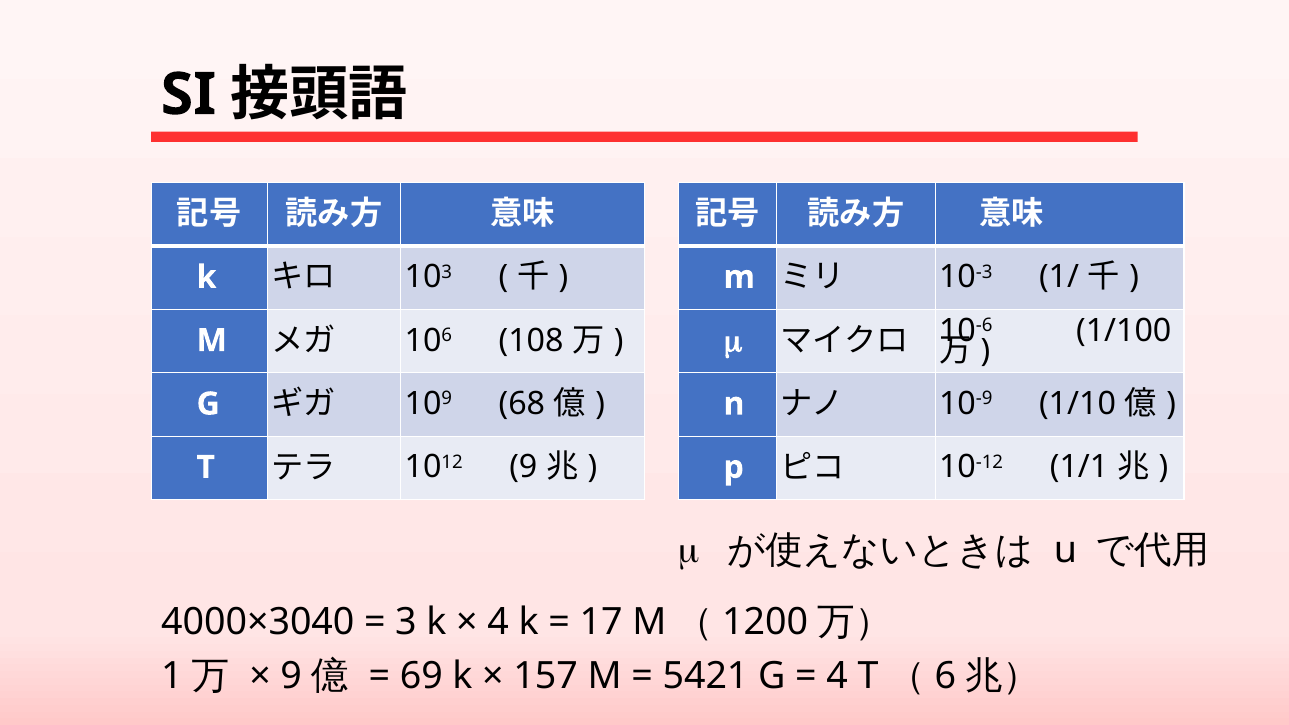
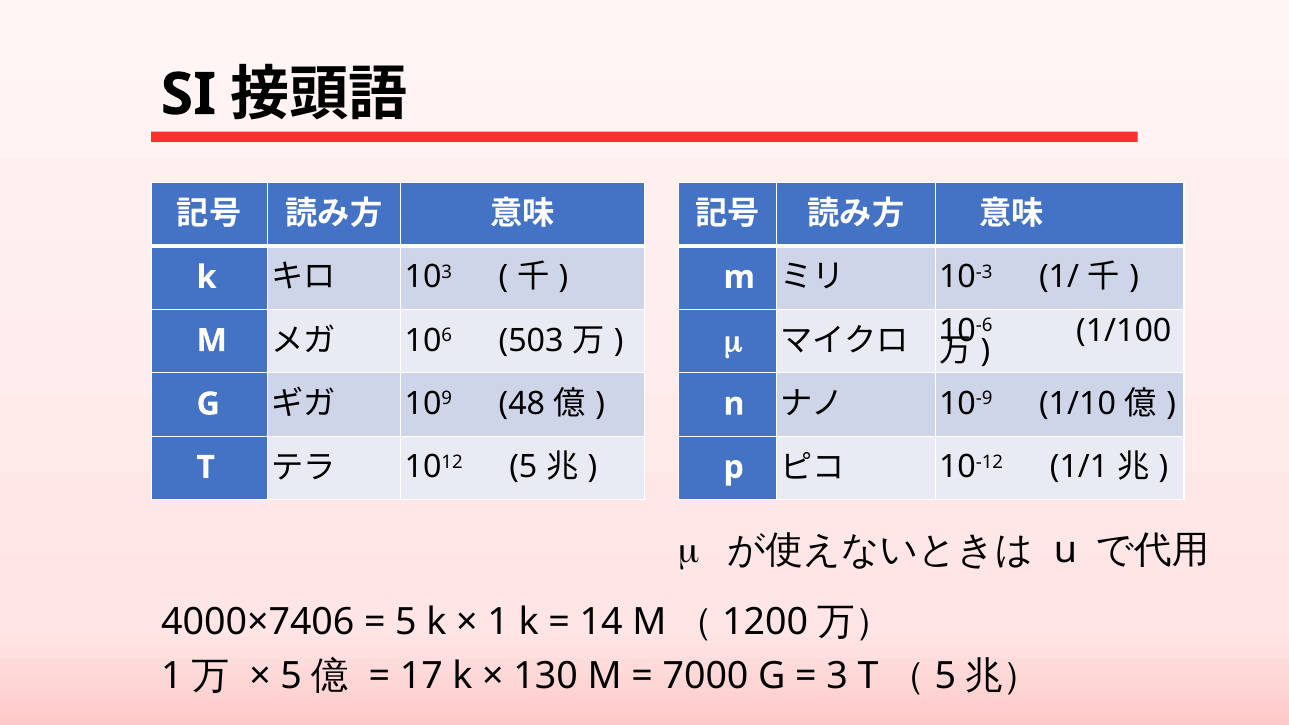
108: 108 -> 503
68: 68 -> 48
1012 9: 9 -> 5
4000×3040: 4000×3040 -> 4000×7406
3 at (406, 622): 3 -> 5
4 at (498, 622): 4 -> 1
17: 17 -> 14
9 at (291, 676): 9 -> 5
69: 69 -> 17
157: 157 -> 130
5421: 5421 -> 7000
4 at (837, 676): 4 -> 3
6 at (945, 676): 6 -> 5
